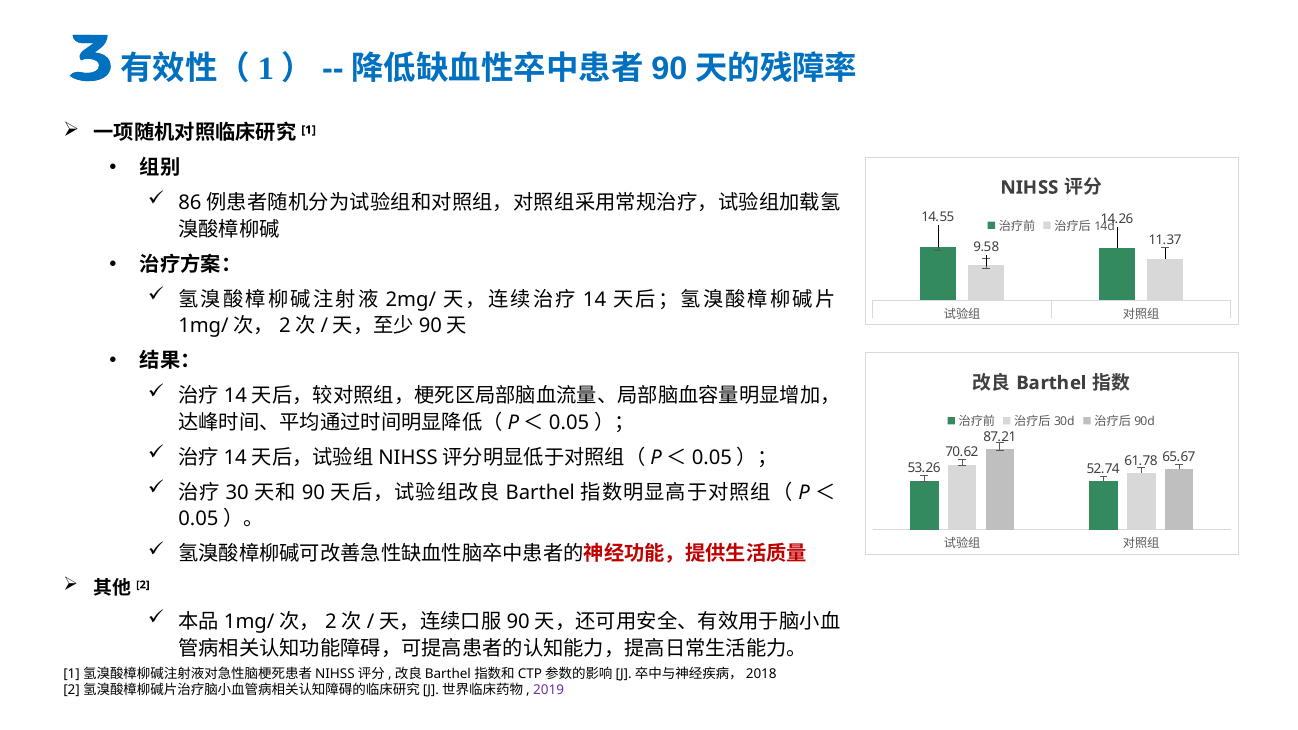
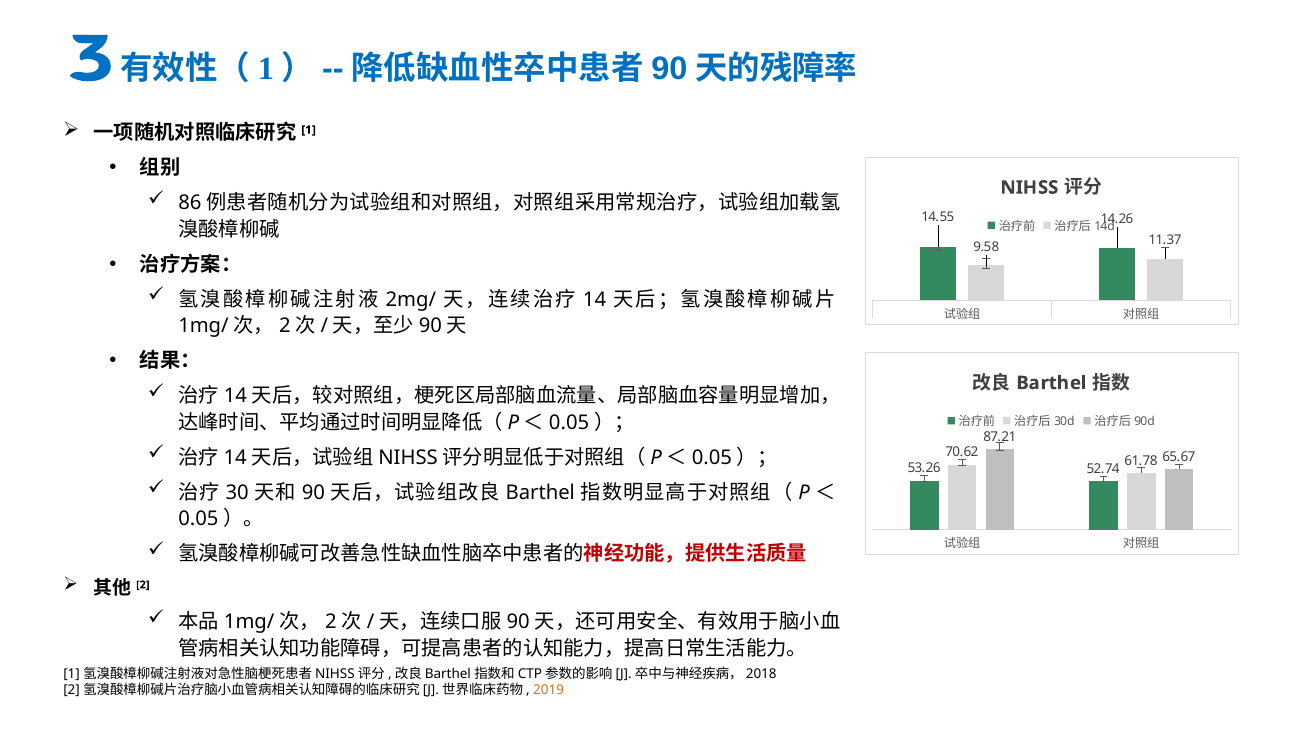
2019 colour: purple -> orange
